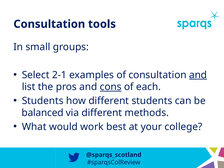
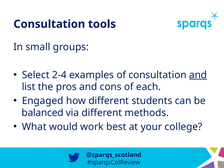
2-1: 2-1 -> 2-4
cons underline: present -> none
Students at (43, 101): Students -> Engaged
